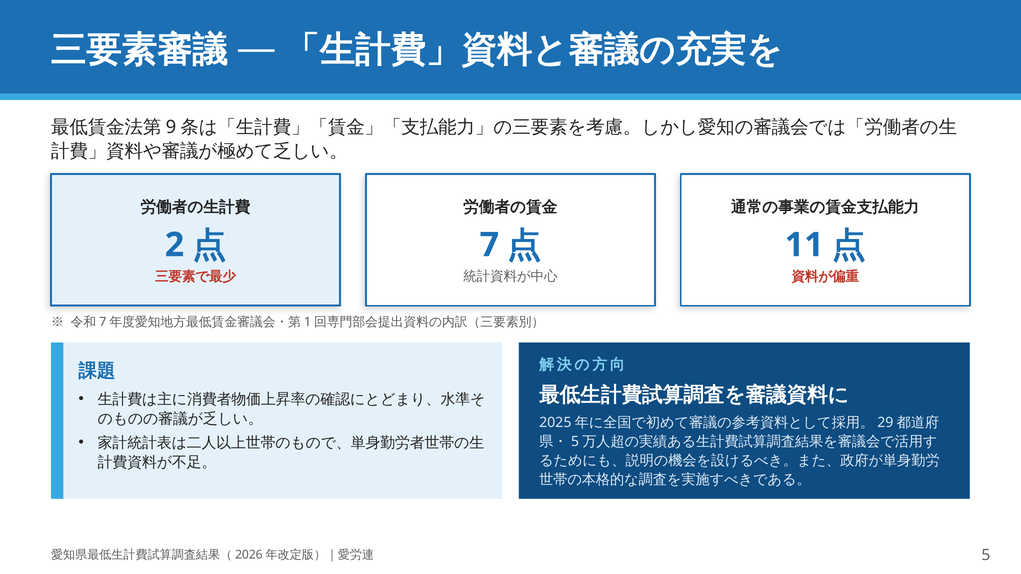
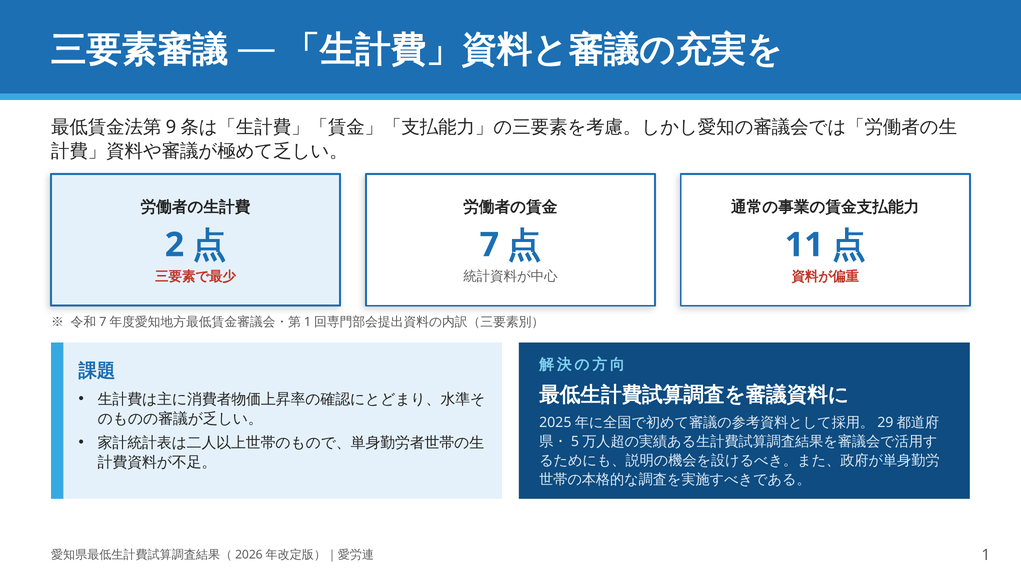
5: 5 -> 1
